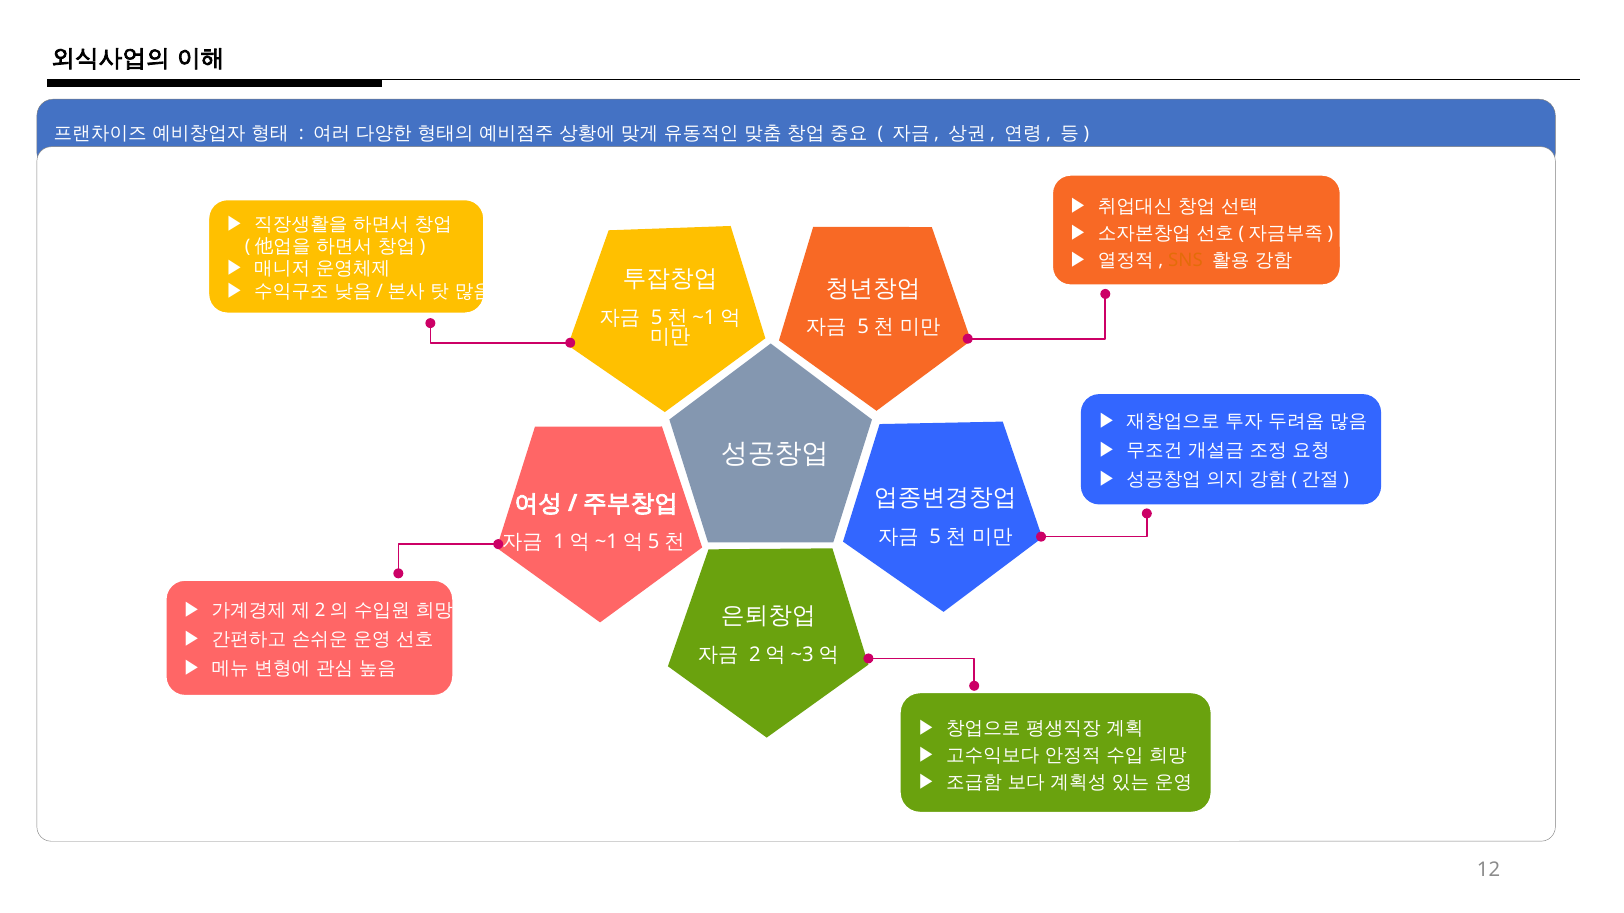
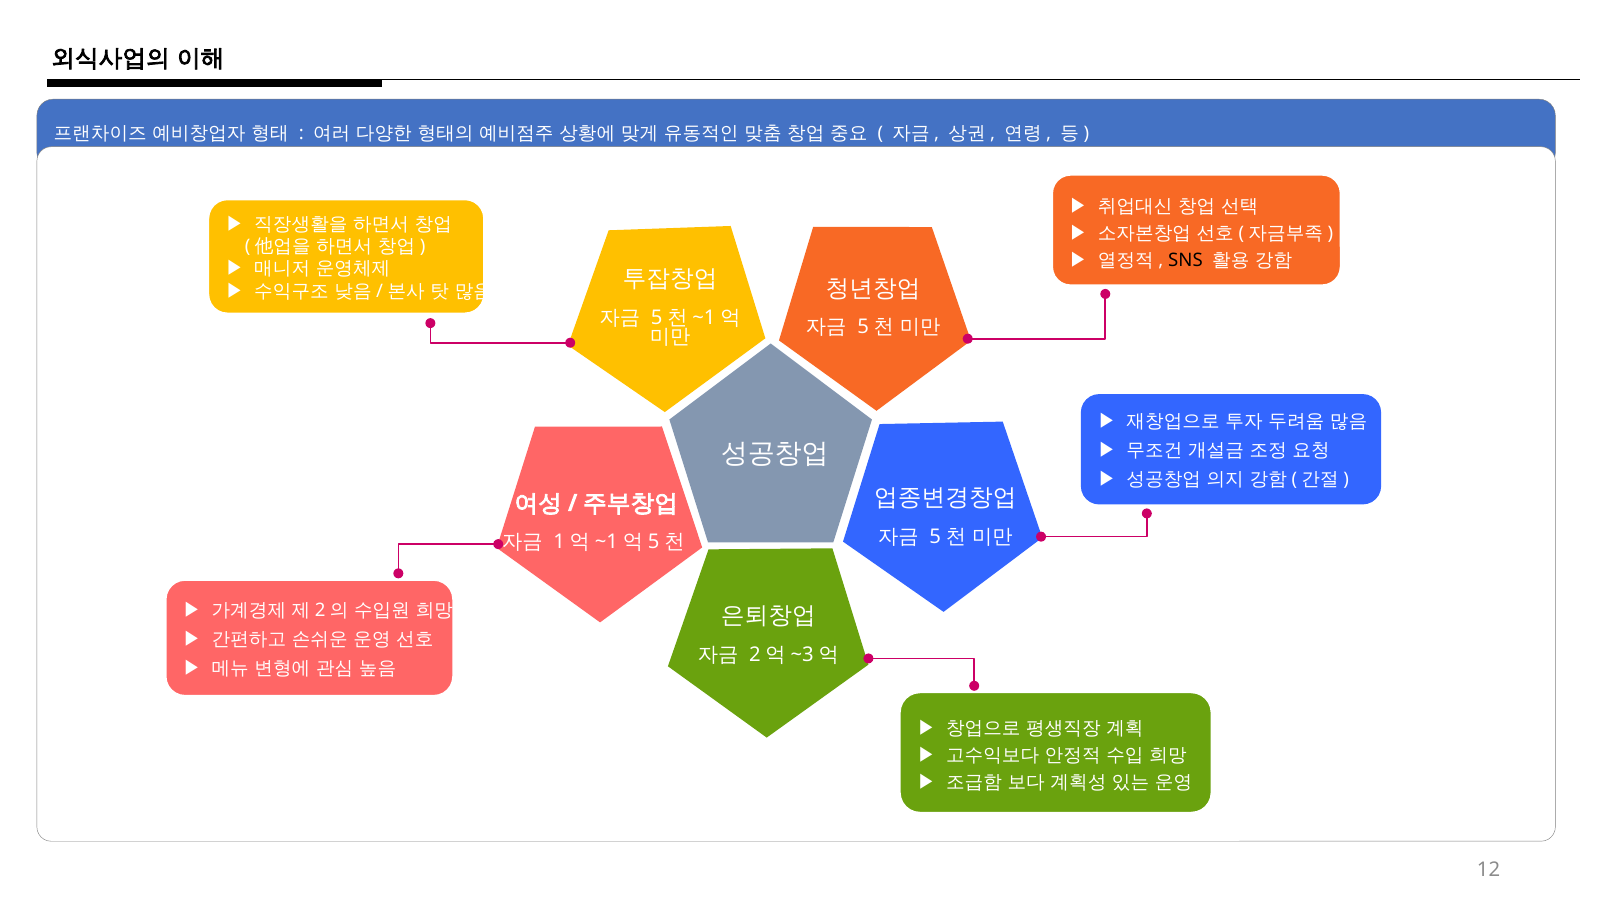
SNS colour: orange -> black
